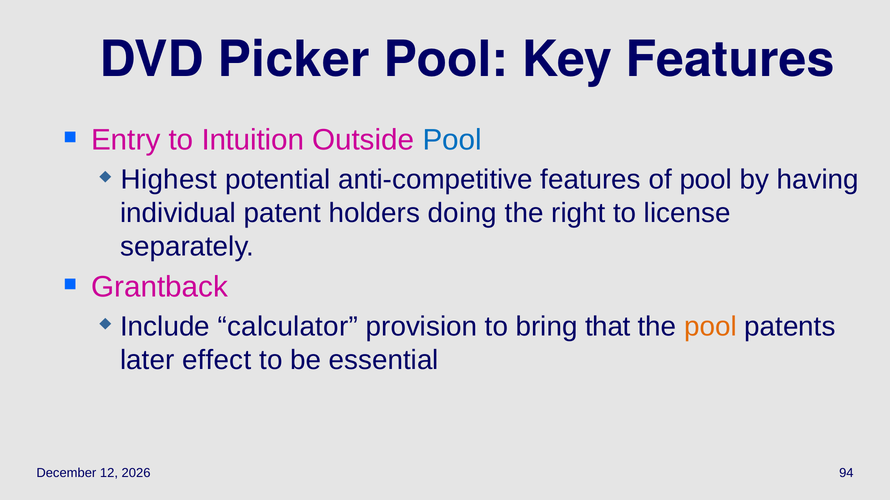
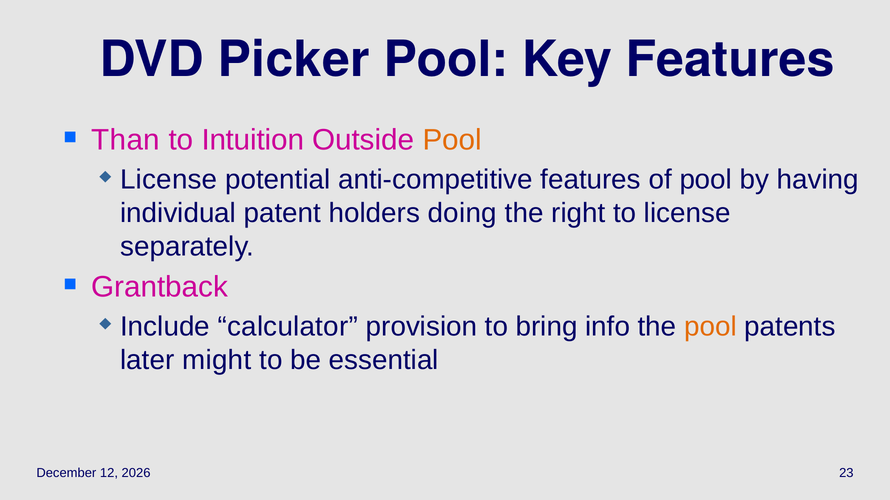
Entry: Entry -> Than
Pool at (452, 140) colour: blue -> orange
Highest at (169, 180): Highest -> License
that: that -> info
effect: effect -> might
94: 94 -> 23
